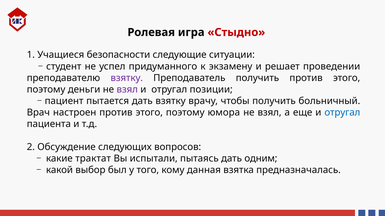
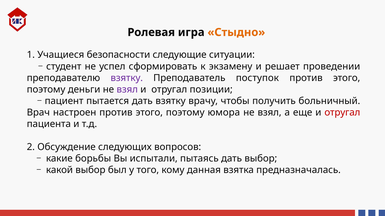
Стыдно colour: red -> orange
придуманного: придуманного -> сформировать
Преподаватель получить: получить -> поступок
отругал at (342, 113) colour: blue -> red
трактат: трактат -> борьбы
дать одним: одним -> выбор
